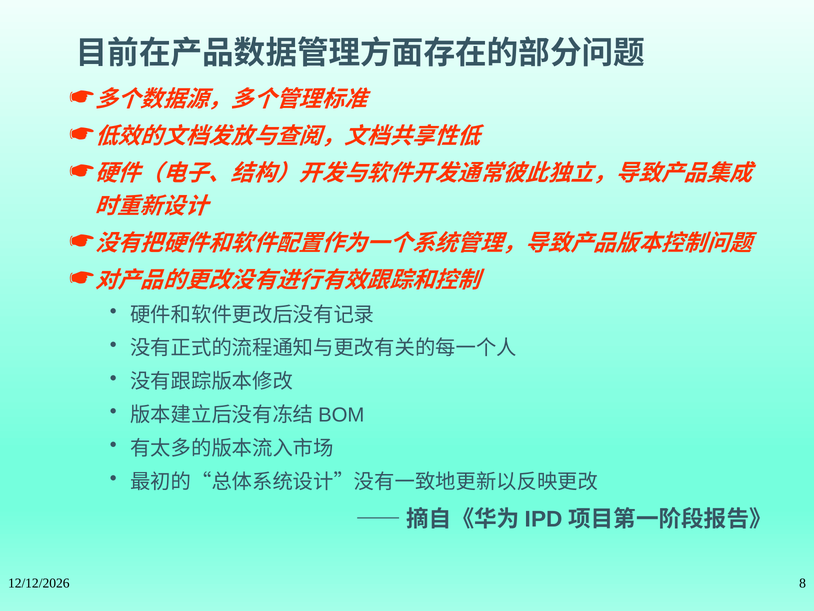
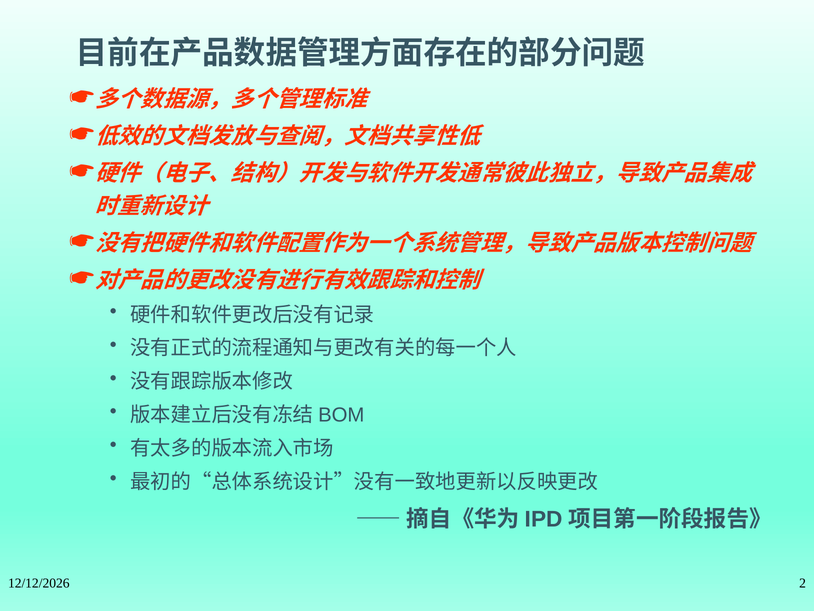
8: 8 -> 2
